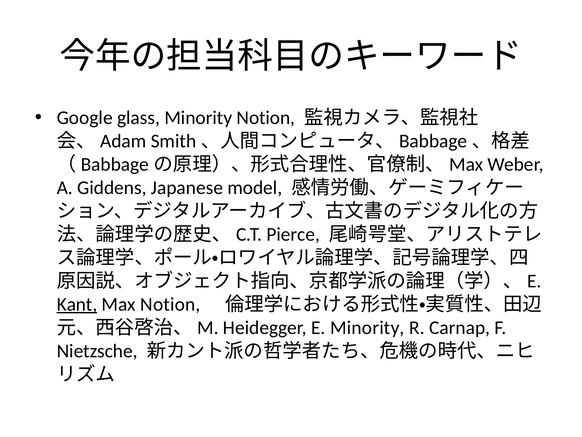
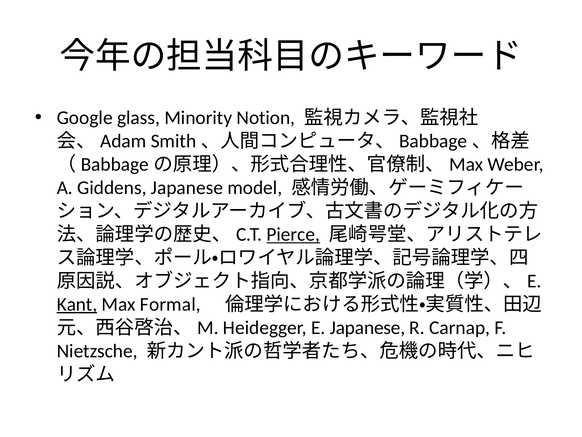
Pierce underline: none -> present
Max Notion: Notion -> Formal
E Minority: Minority -> Japanese
